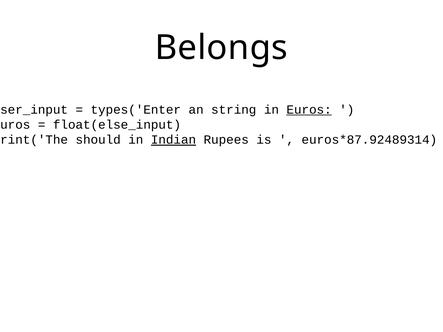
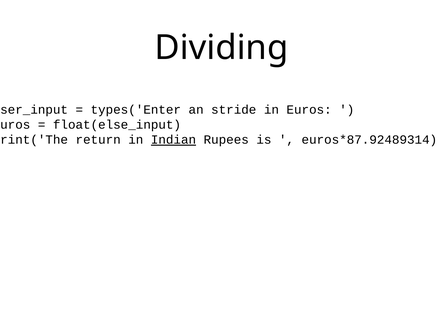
Belongs: Belongs -> Dividing
string: string -> stride
Euros at (309, 110) underline: present -> none
should: should -> return
